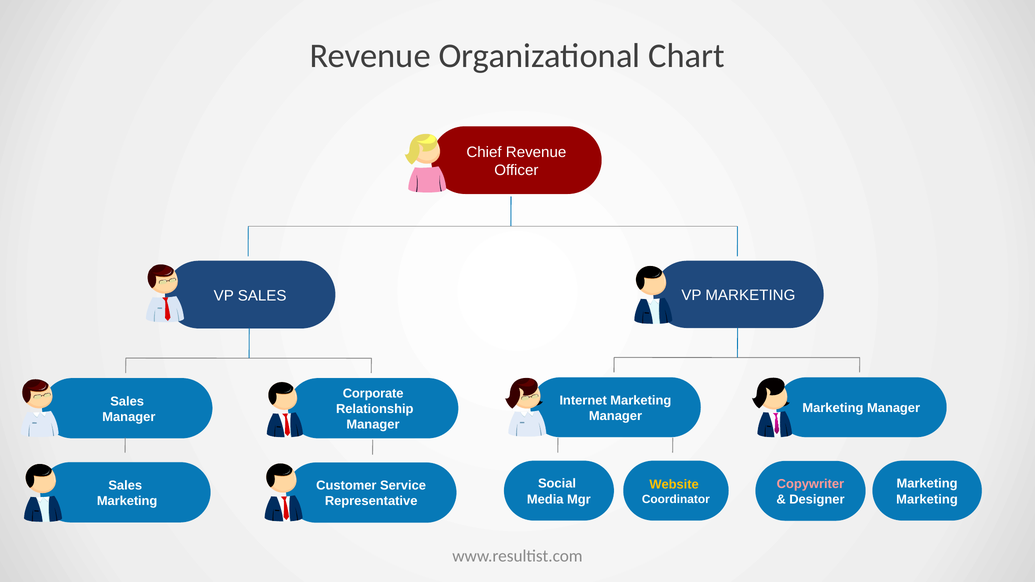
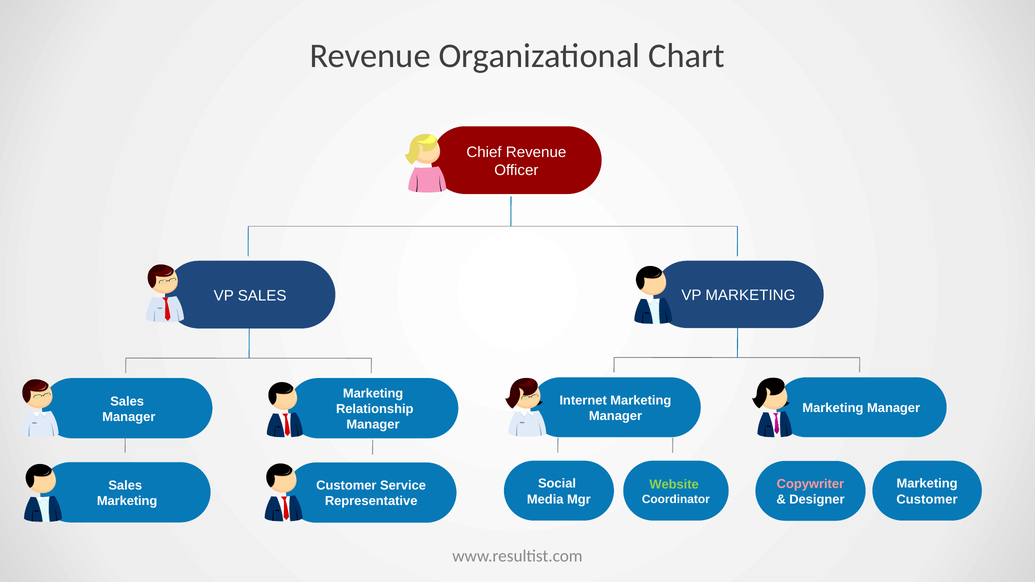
Corporate at (373, 394): Corporate -> Marketing
Website colour: yellow -> light green
Marketing at (927, 500): Marketing -> Customer
